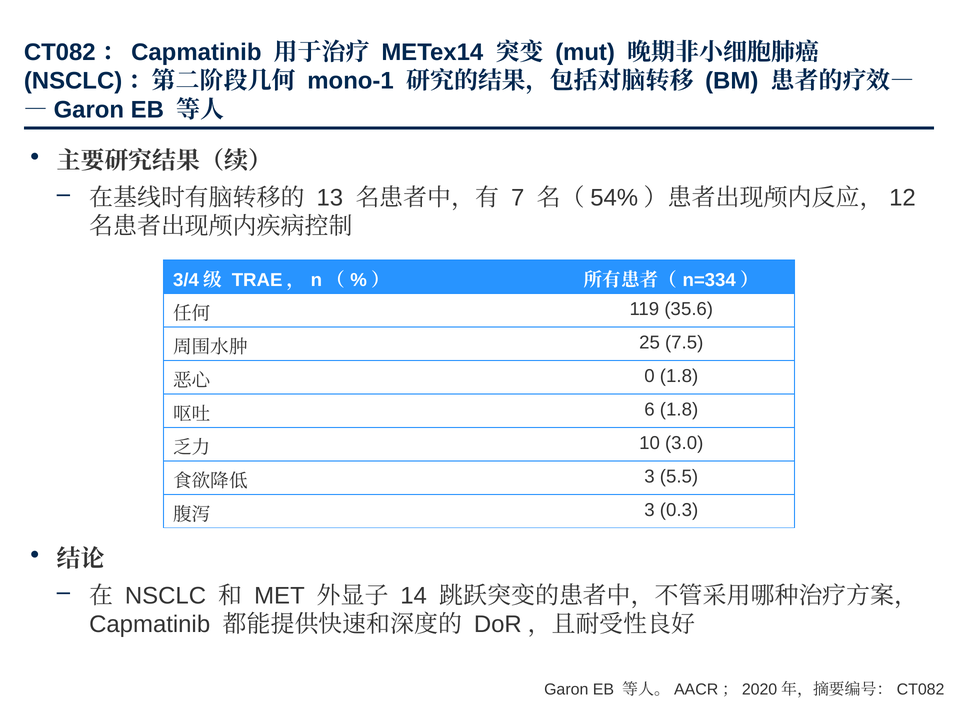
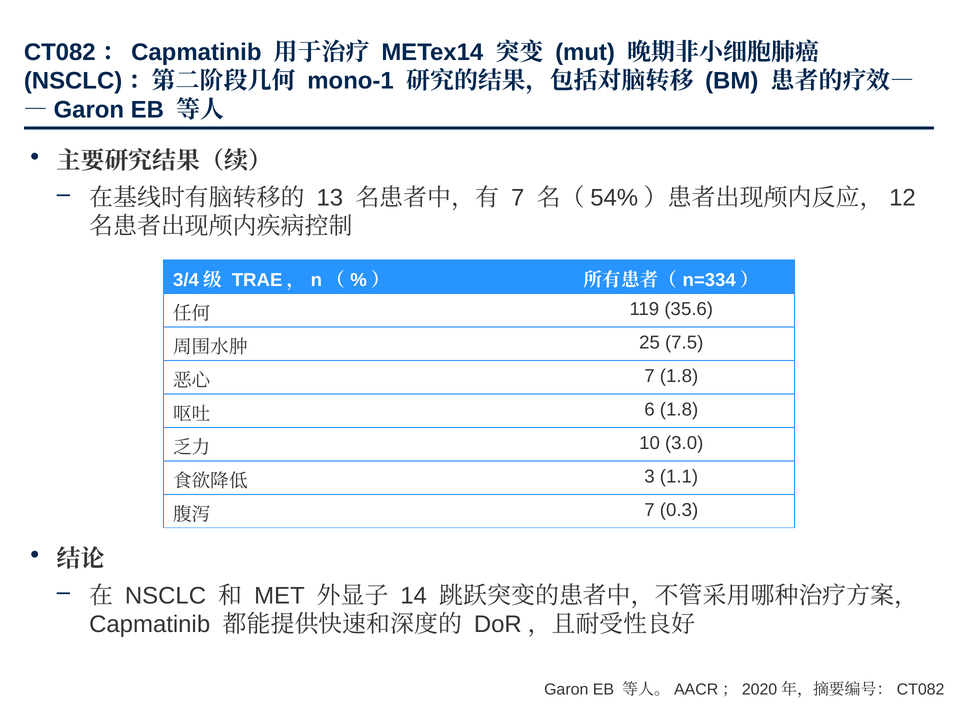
0 at (650, 376): 0 -> 7
5.5: 5.5 -> 1.1
3 at (650, 510): 3 -> 7
